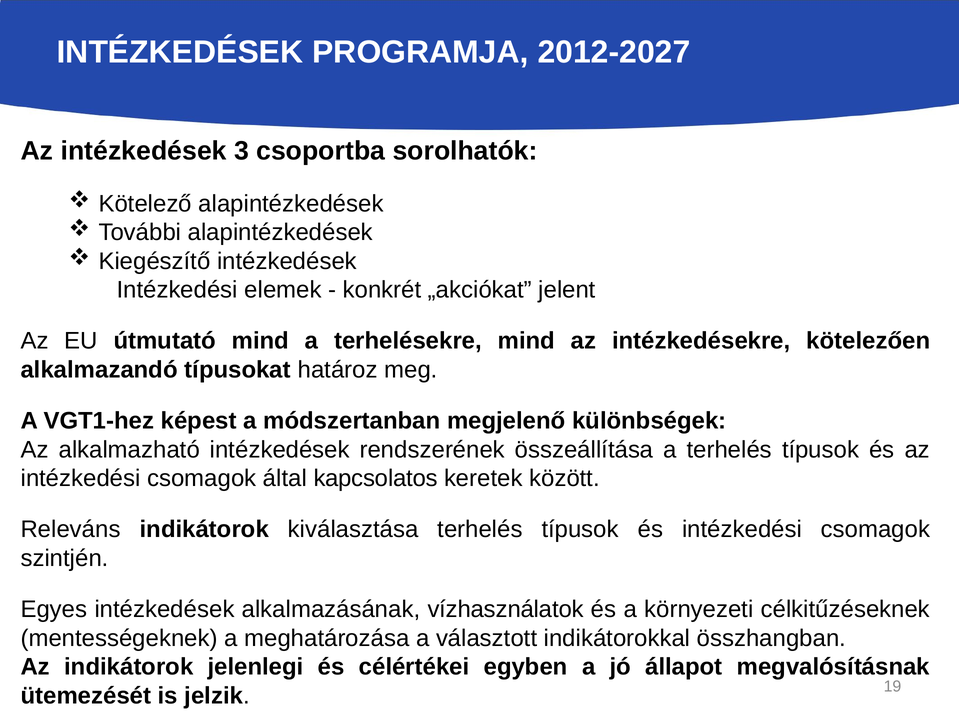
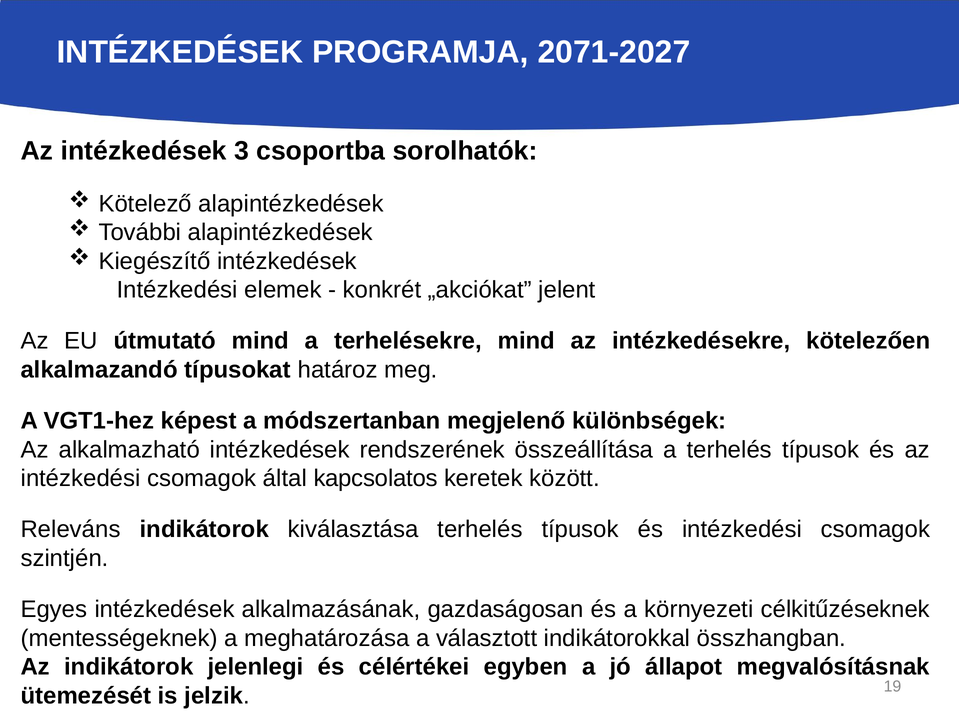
2012-2027: 2012-2027 -> 2071-2027
vízhasználatok: vízhasználatok -> gazdaságosan
